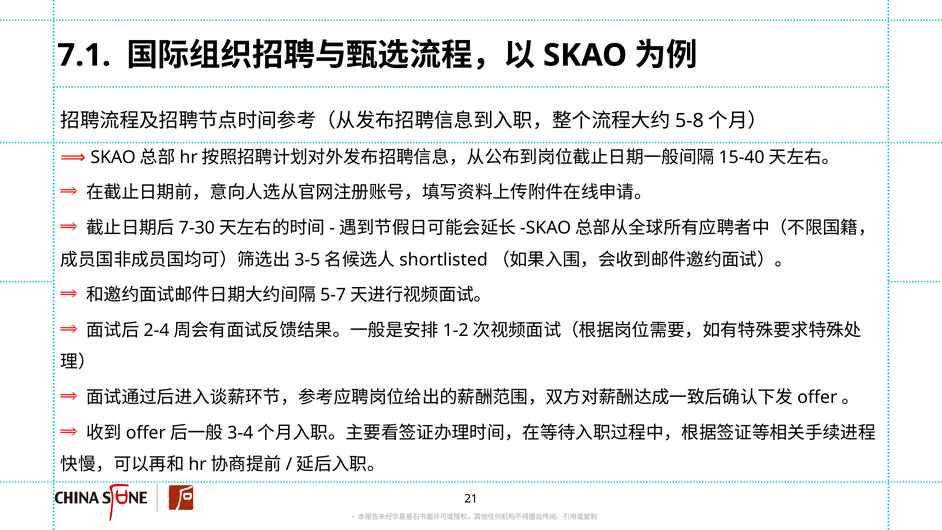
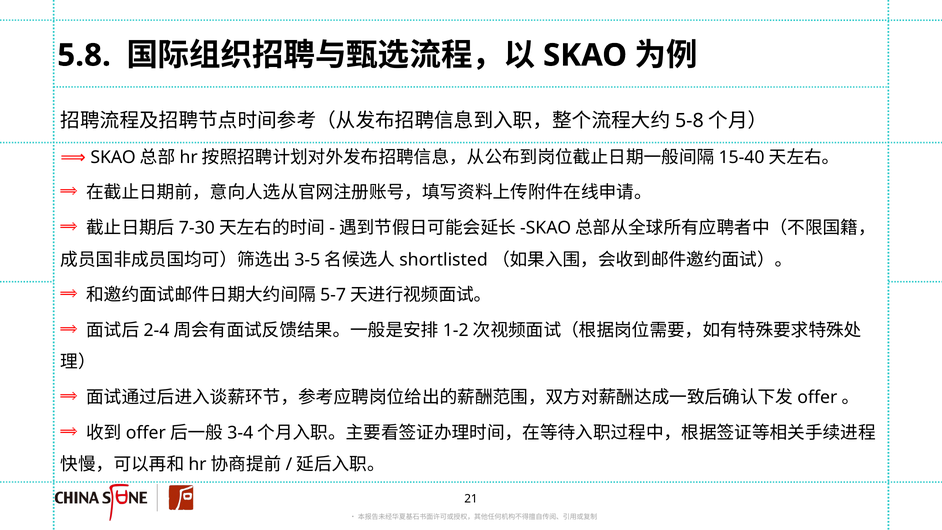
7.1: 7.1 -> 5.8
